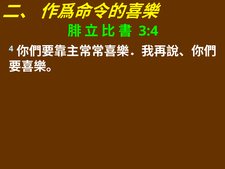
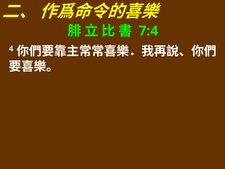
3:4: 3:4 -> 7:4
